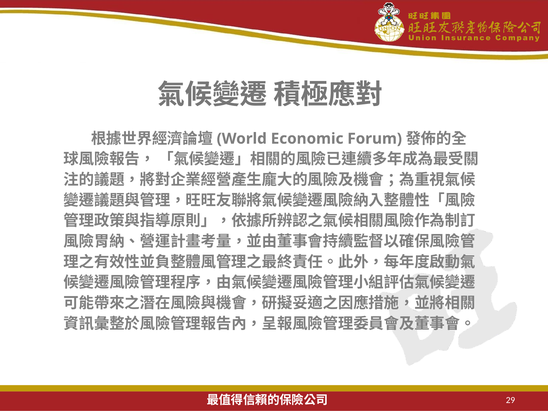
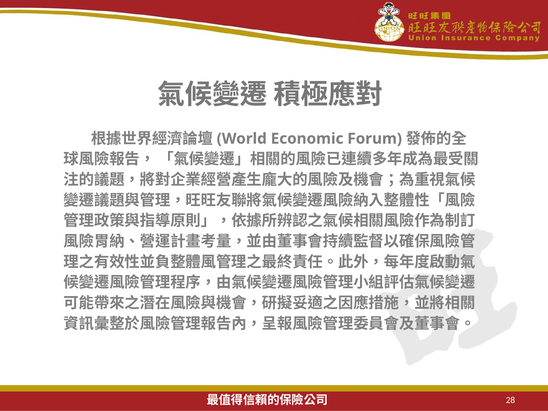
29: 29 -> 28
